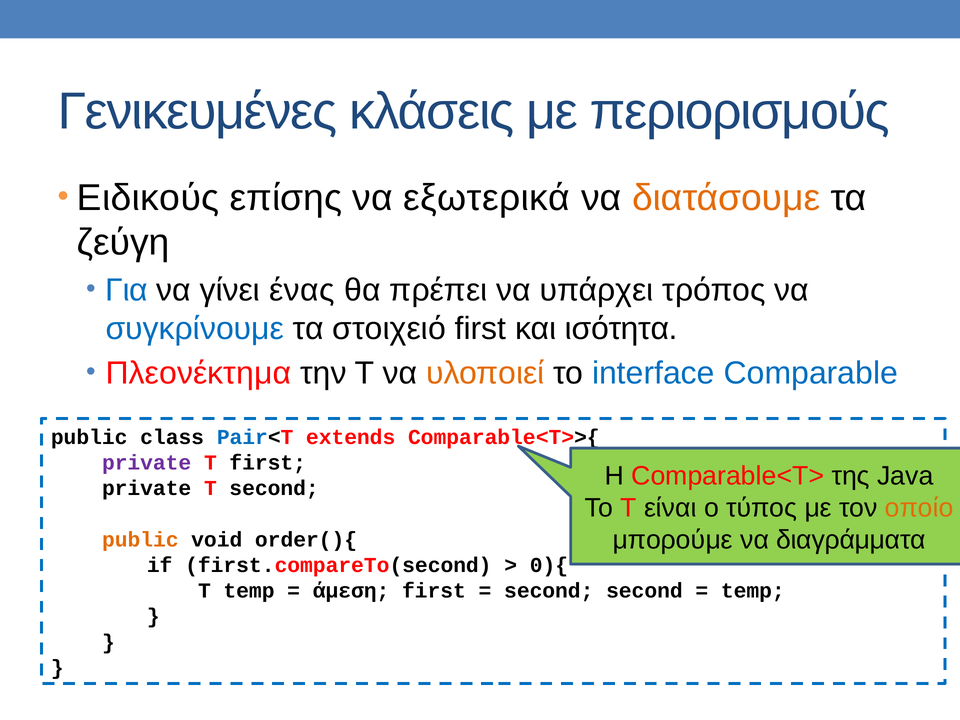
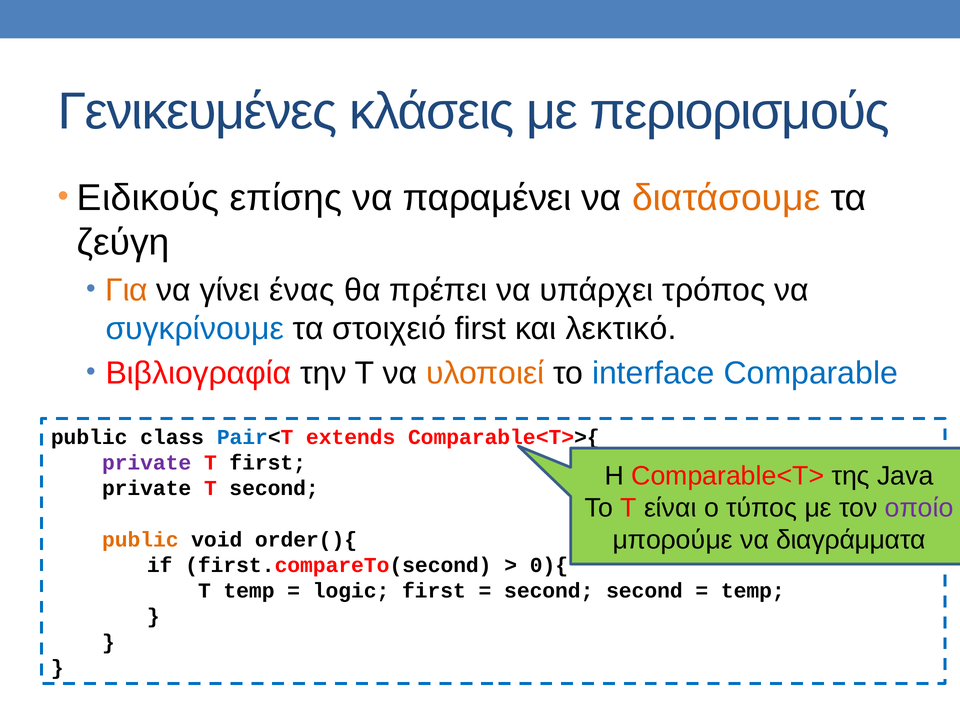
εξωτερικά: εξωτερικά -> παραμένει
Για colour: blue -> orange
ισότητα: ισότητα -> λεκτικό
Πλεονέκτημα: Πλεονέκτημα -> Βιβλιογραφία
οποίο colour: orange -> purple
άμεση: άμεση -> logic
